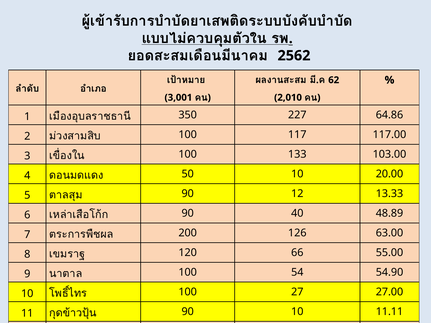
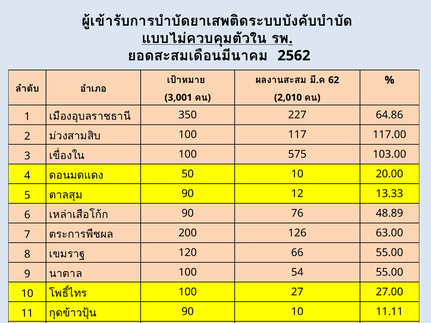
133: 133 -> 575
40: 40 -> 76
54 54.90: 54.90 -> 55.00
